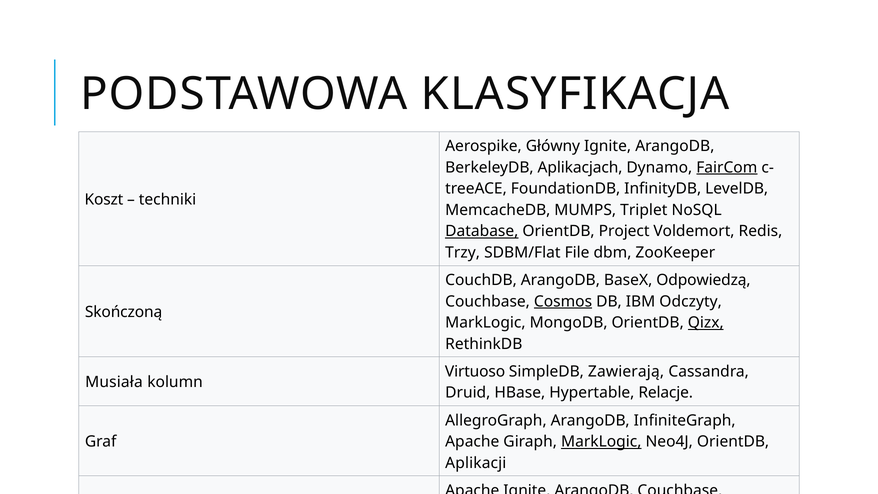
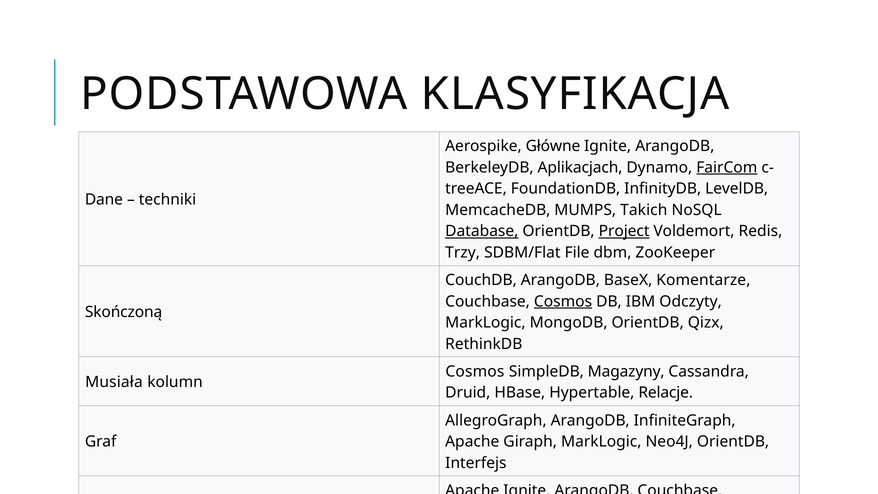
Główny: Główny -> Główne
Koszt: Koszt -> Dane
Triplet: Triplet -> Takich
Project underline: none -> present
Odpowiedzą: Odpowiedzą -> Komentarze
Qizx underline: present -> none
Virtuoso at (475, 371): Virtuoso -> Cosmos
Zawierają: Zawierają -> Magazyny
MarkLogic at (601, 442) underline: present -> none
Aplikacji: Aplikacji -> Interfejs
